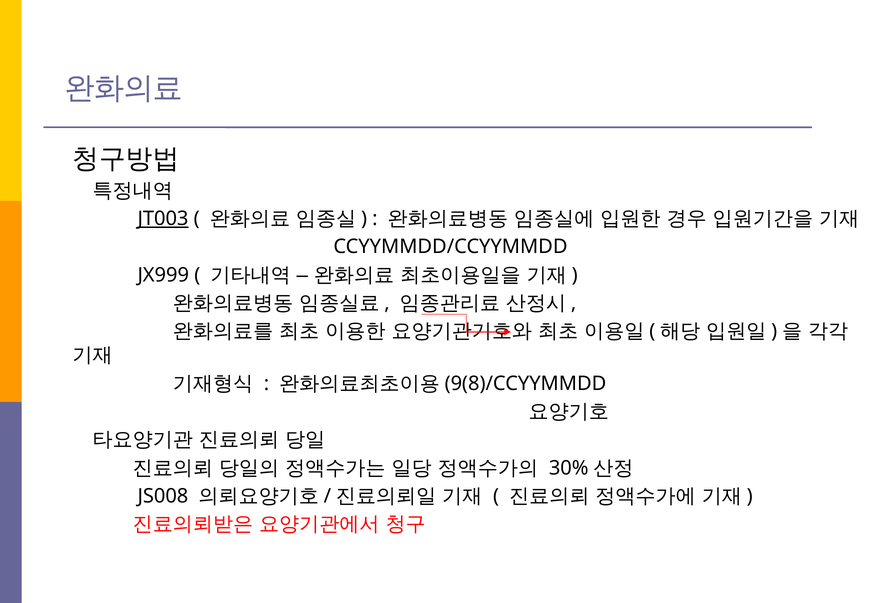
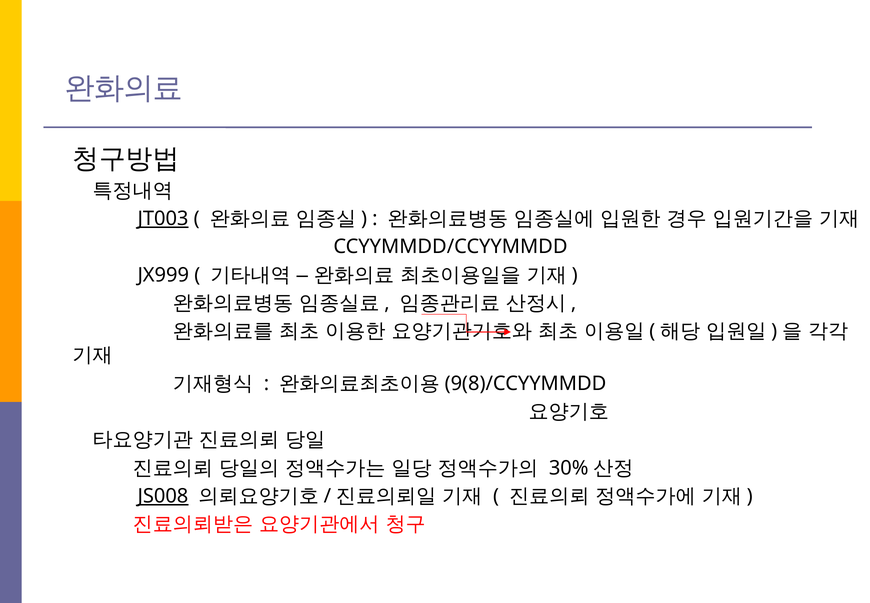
JS008 underline: none -> present
